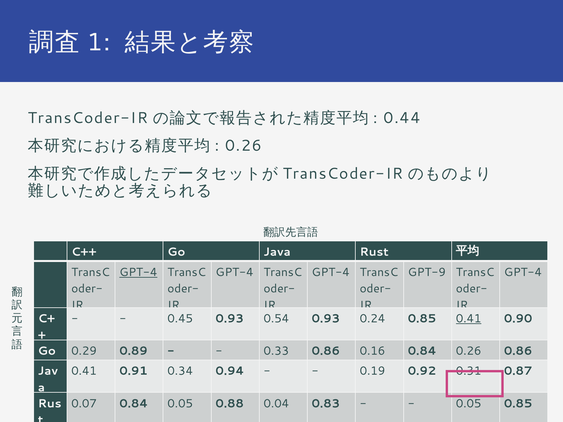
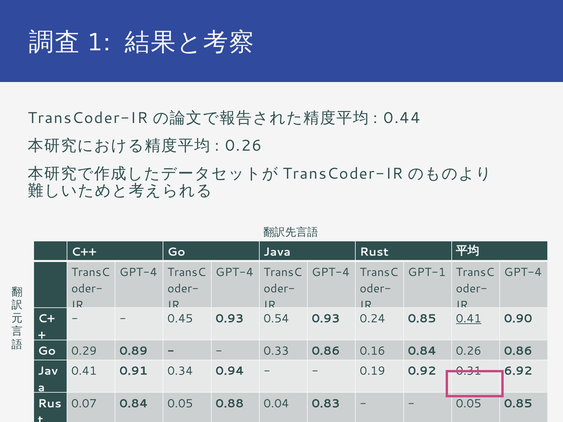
GPT-4 at (138, 272) underline: present -> none
GPT-9: GPT-9 -> GPT-1
0.87 at (518, 371): 0.87 -> 6.92
